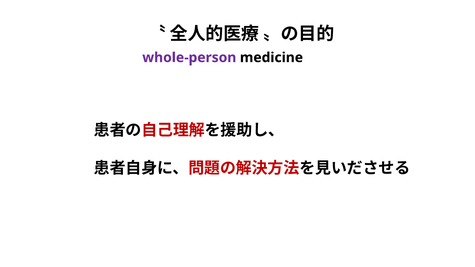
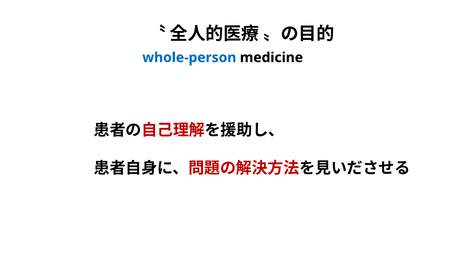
whole-person colour: purple -> blue
